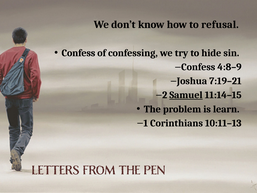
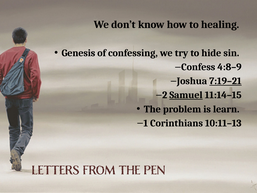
refusal: refusal -> healing
Confess at (78, 53): Confess -> Genesis
7:19–21 underline: none -> present
